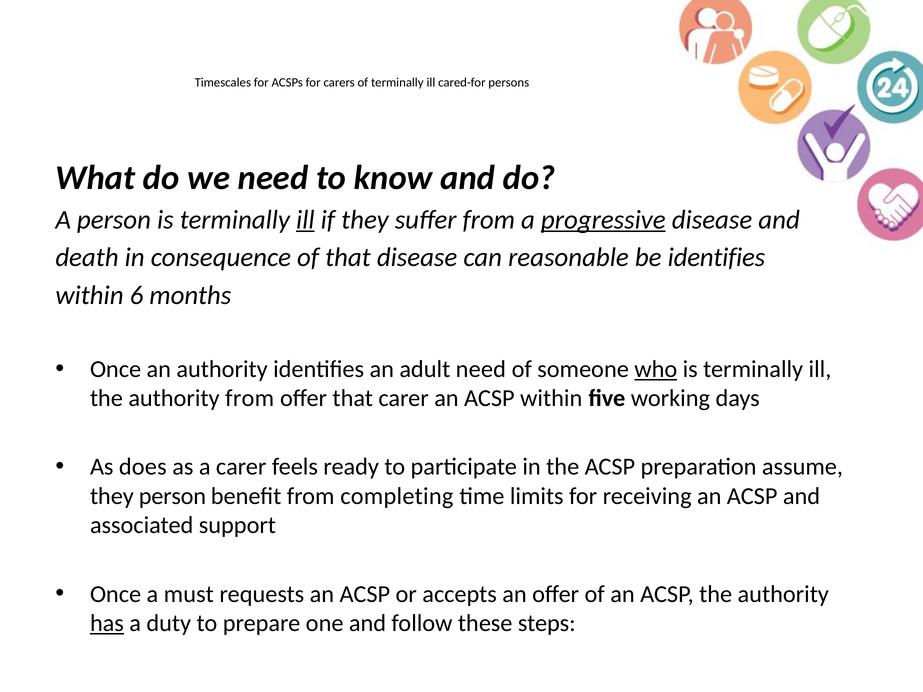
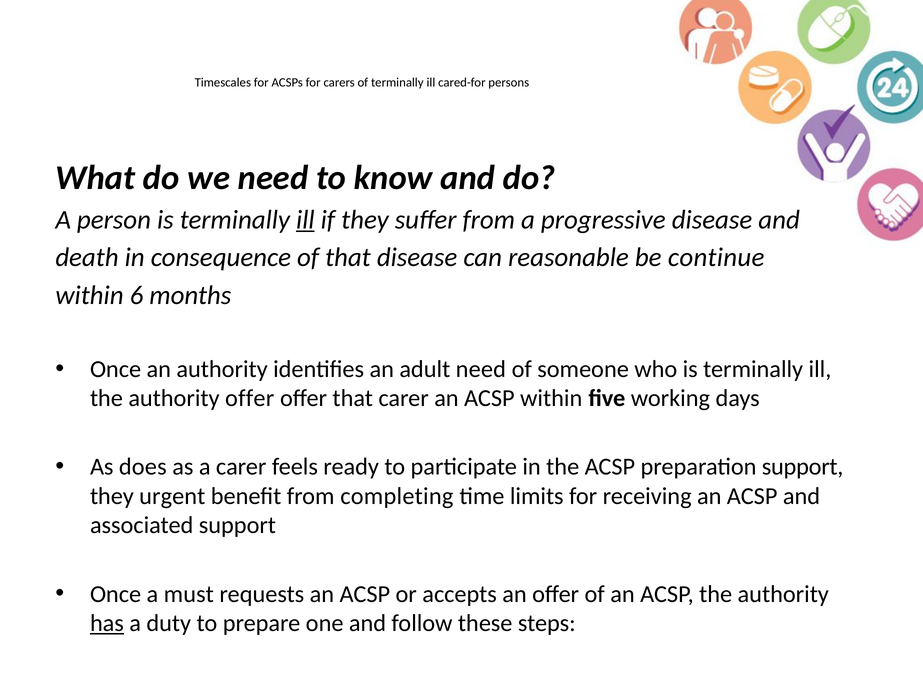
progressive underline: present -> none
be identifies: identifies -> continue
who underline: present -> none
authority from: from -> offer
preparation assume: assume -> support
they person: person -> urgent
